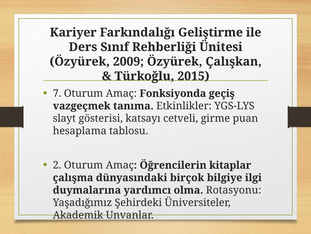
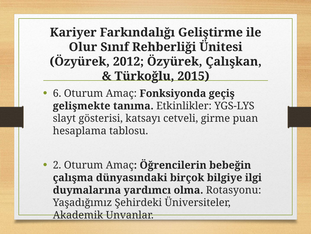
Ders: Ders -> Olur
2009: 2009 -> 2012
7: 7 -> 6
vazgeçmek: vazgeçmek -> gelişmekte
kitaplar: kitaplar -> bebeğin
